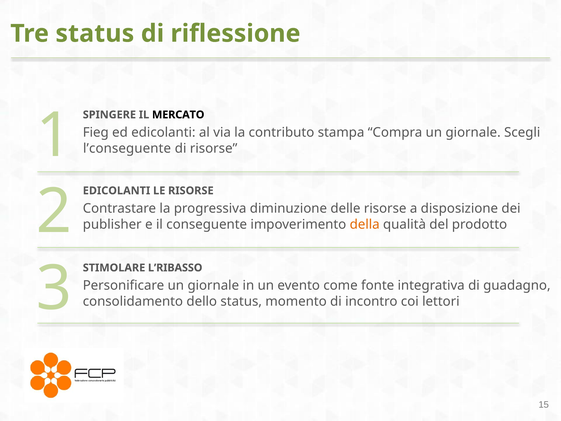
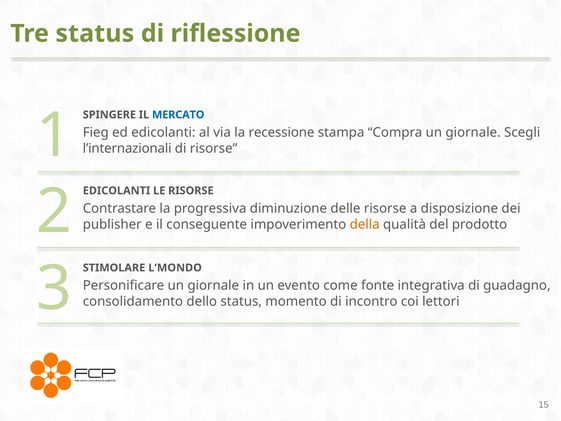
MERCATO colour: black -> blue
contributo: contributo -> recessione
l’conseguente: l’conseguente -> l’internazionali
L’RIBASSO: L’RIBASSO -> L’MONDO
